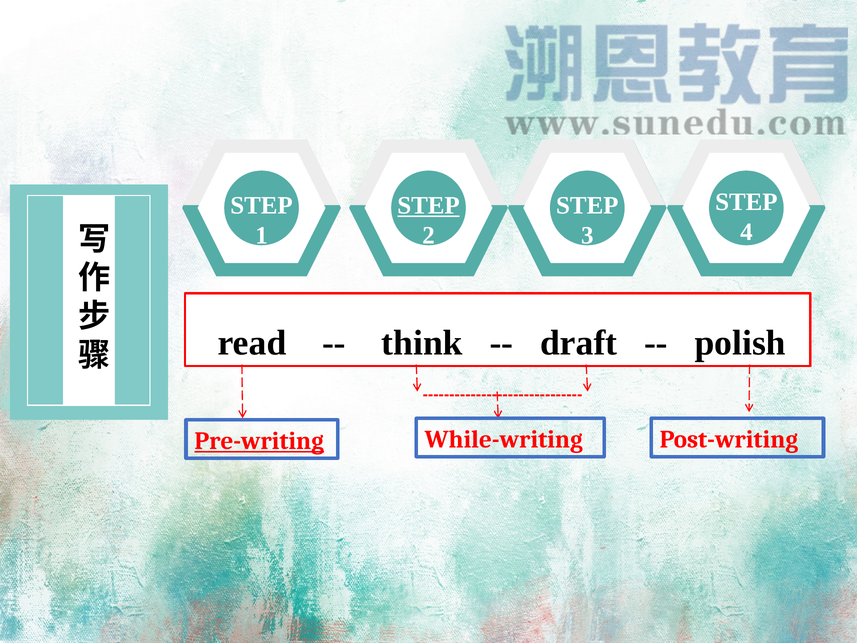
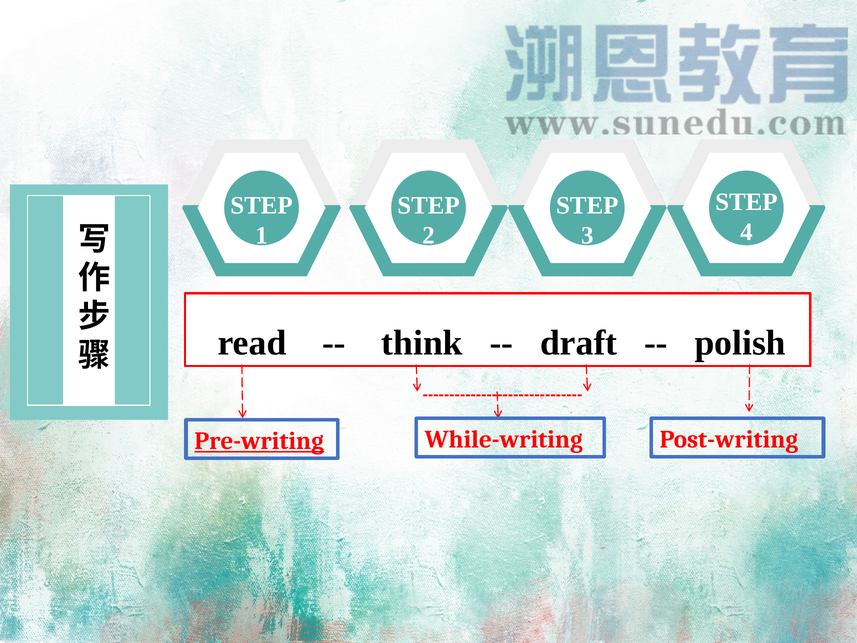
STEP at (429, 206) underline: present -> none
